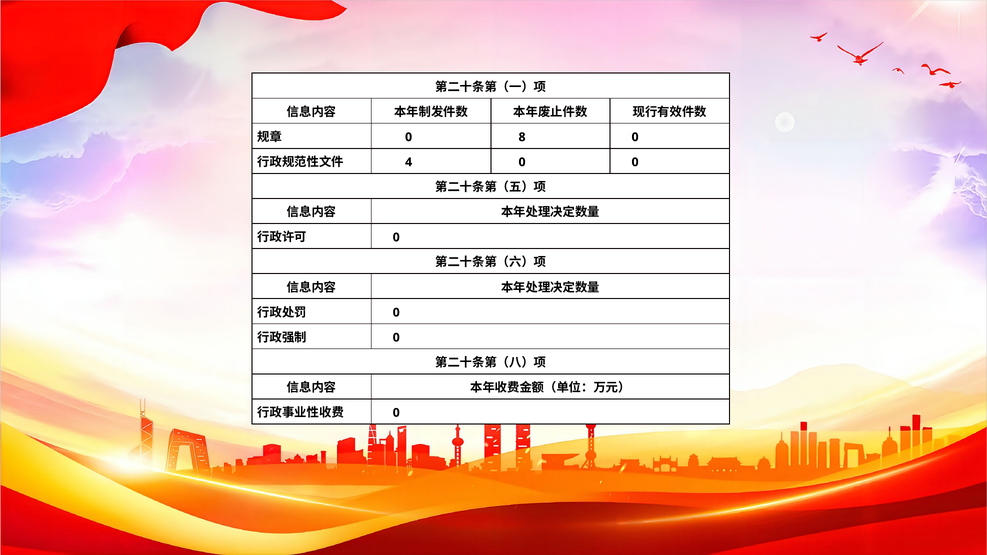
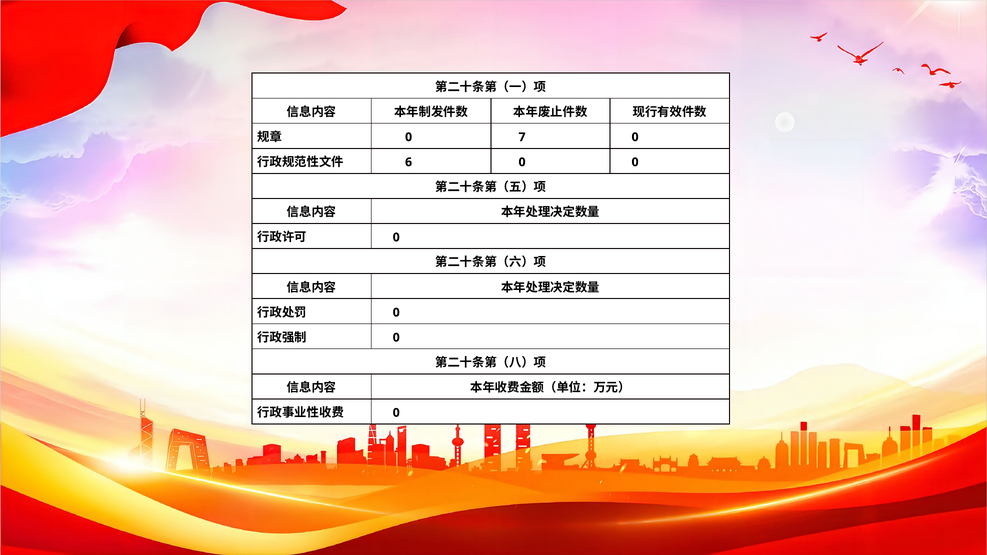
8: 8 -> 7
4: 4 -> 6
